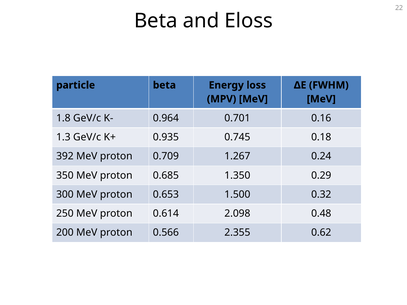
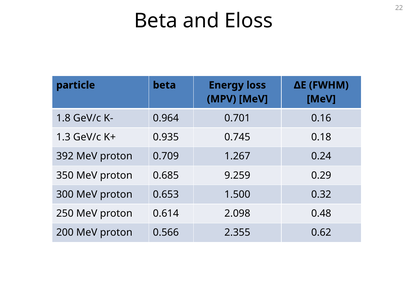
1.350: 1.350 -> 9.259
